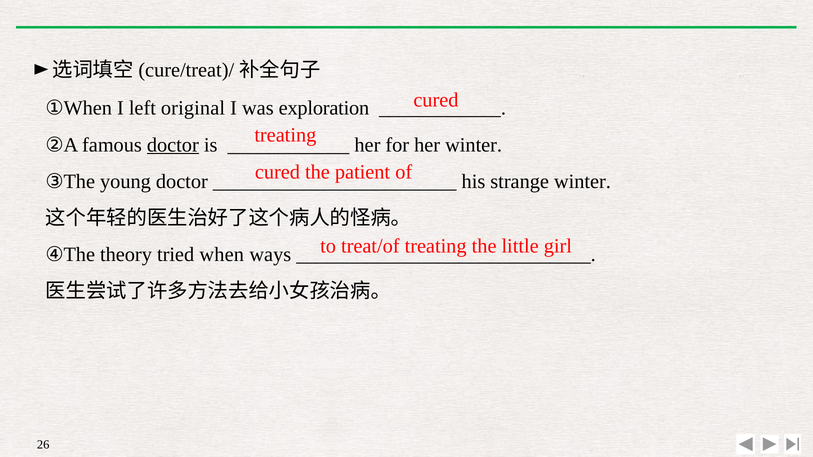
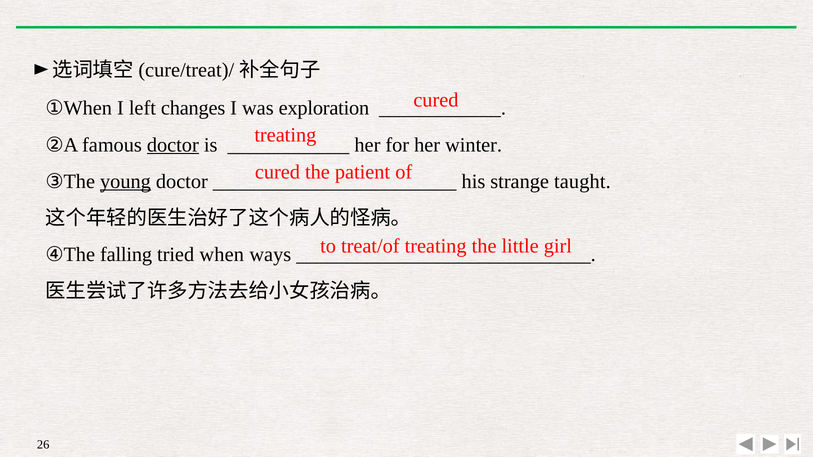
original: original -> changes
young underline: none -> present
strange winter: winter -> taught
theory: theory -> falling
